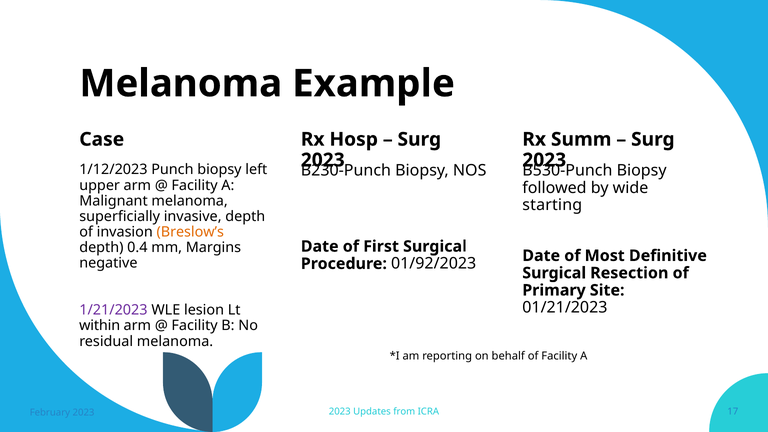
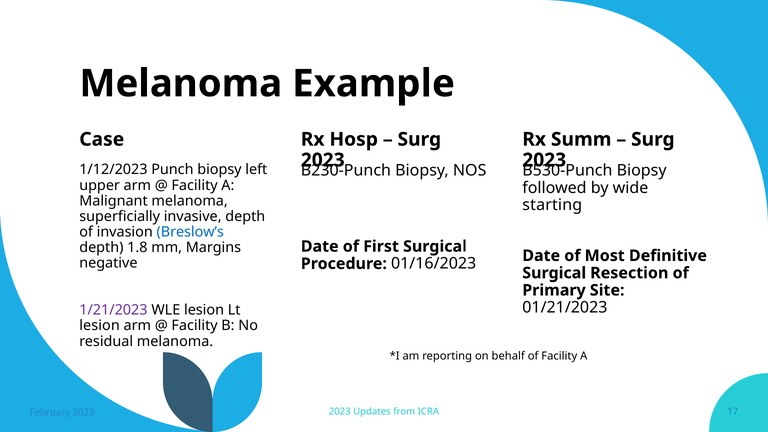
Breslow’s colour: orange -> blue
0.4: 0.4 -> 1.8
01/92/2023: 01/92/2023 -> 01/16/2023
within at (100, 326): within -> lesion
